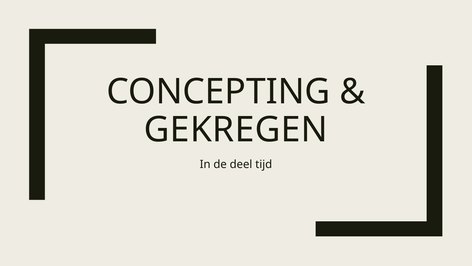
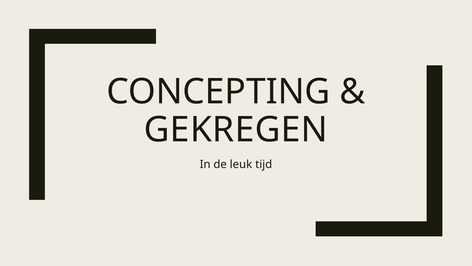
deel: deel -> leuk
